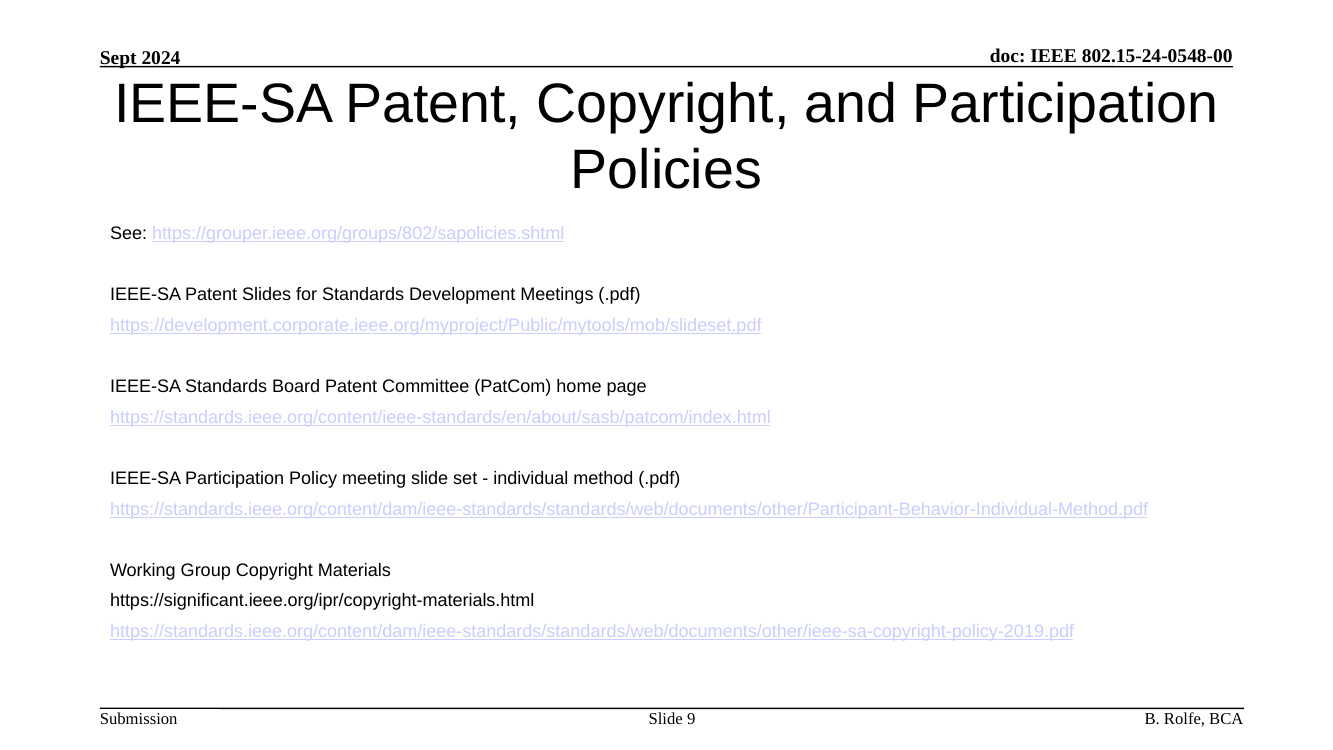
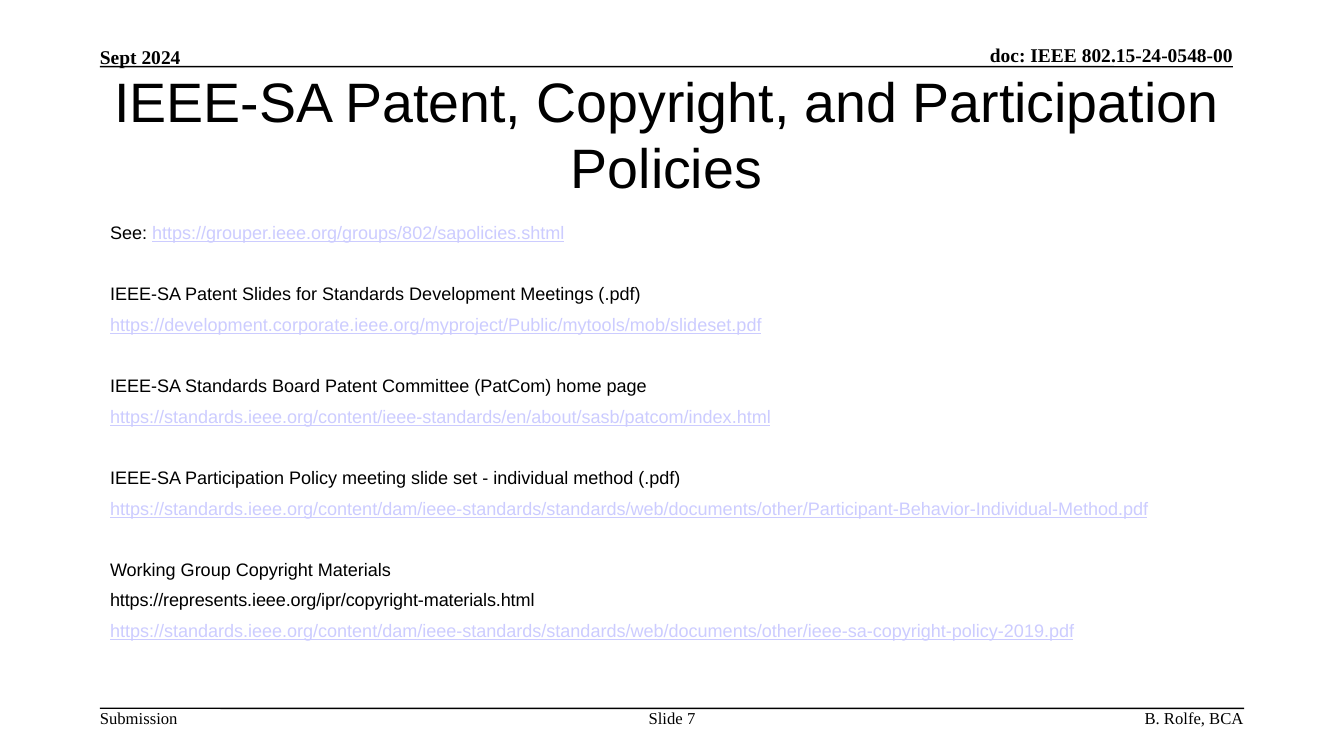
https://significant.ieee.org/ipr/copyright-materials.html: https://significant.ieee.org/ipr/copyright-materials.html -> https://represents.ieee.org/ipr/copyright-materials.html
9: 9 -> 7
